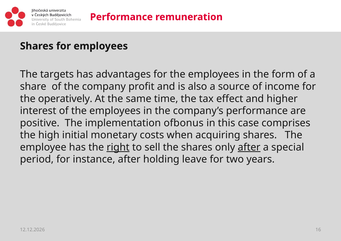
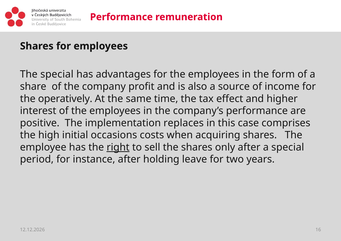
The targets: targets -> special
ofbonus: ofbonus -> replaces
monetary: monetary -> occasions
after at (249, 147) underline: present -> none
